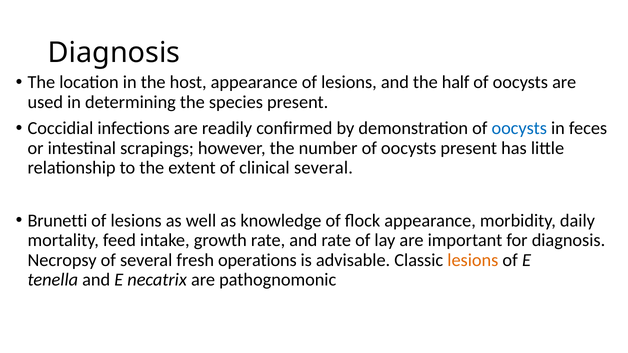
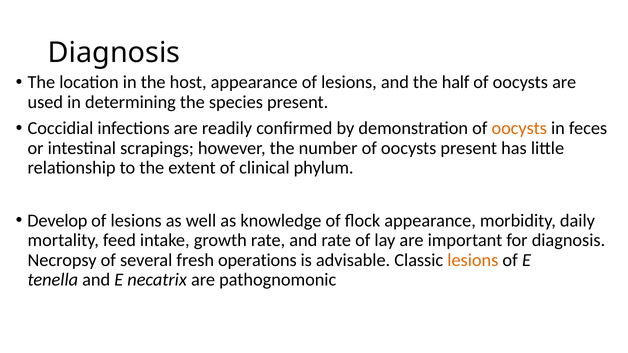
oocysts at (519, 128) colour: blue -> orange
clinical several: several -> phylum
Brunetti: Brunetti -> Develop
